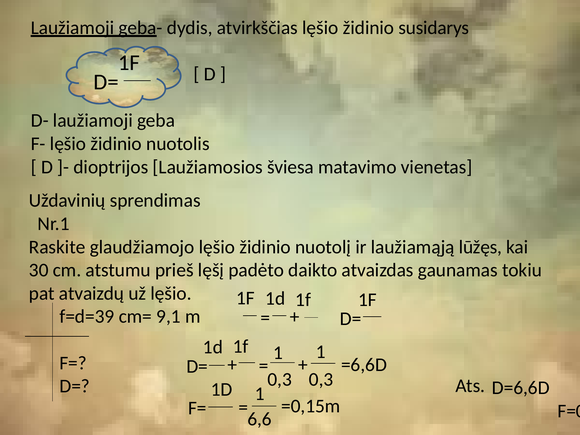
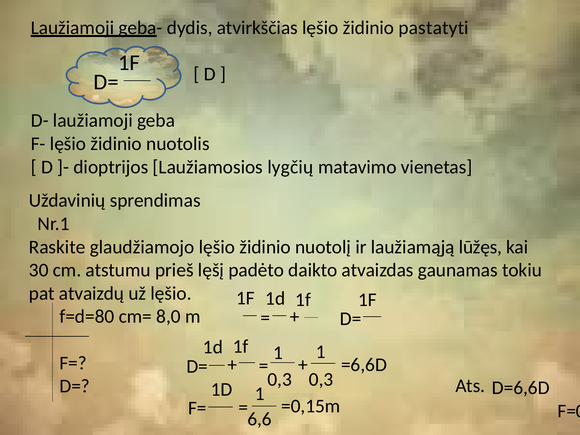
susidarys: susidarys -> pastatyti
šviesa: šviesa -> lygčių
f=d=39: f=d=39 -> f=d=80
9,1: 9,1 -> 8,0
